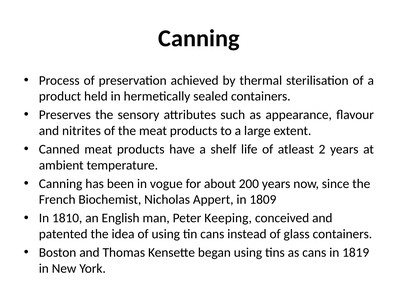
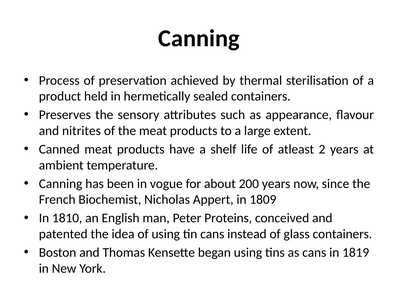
Keeping: Keeping -> Proteins
